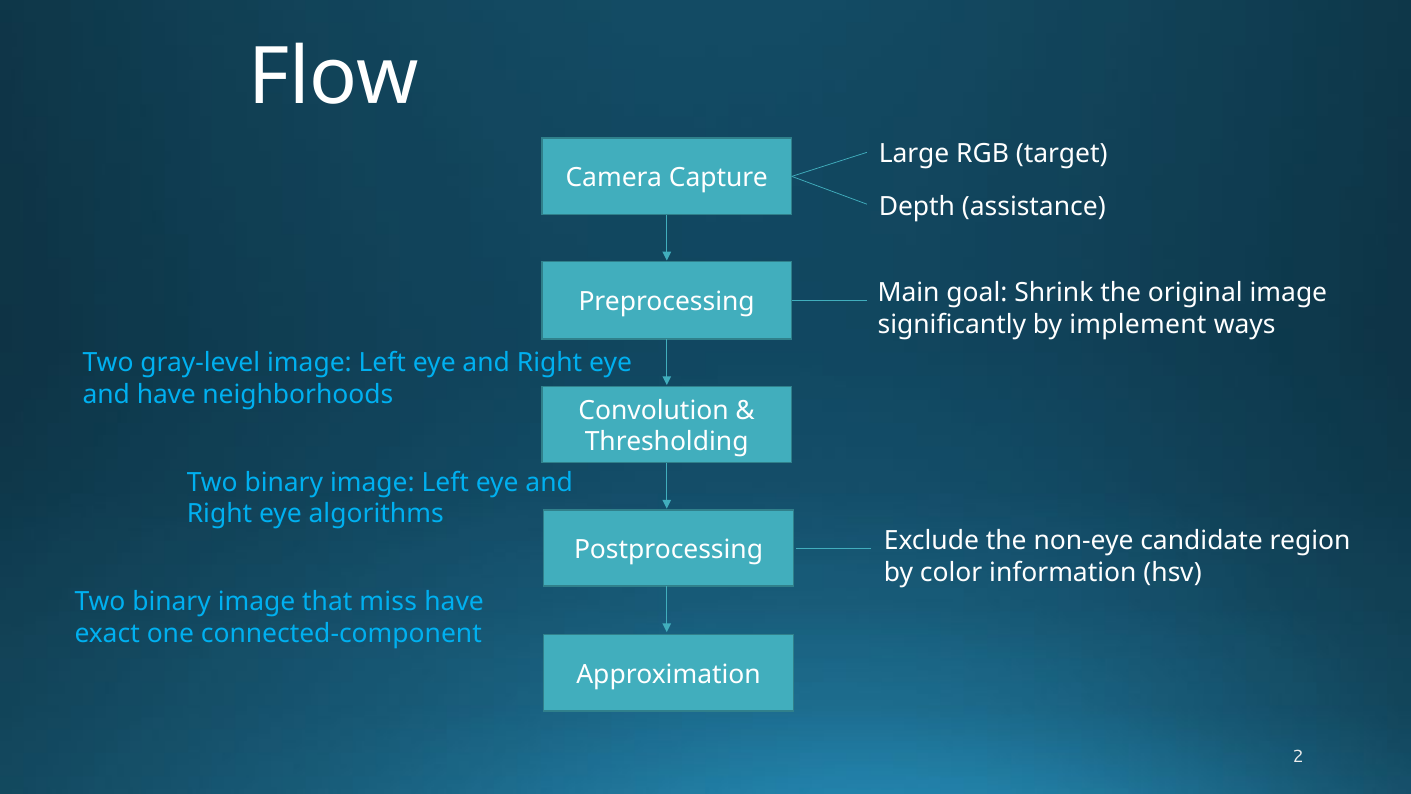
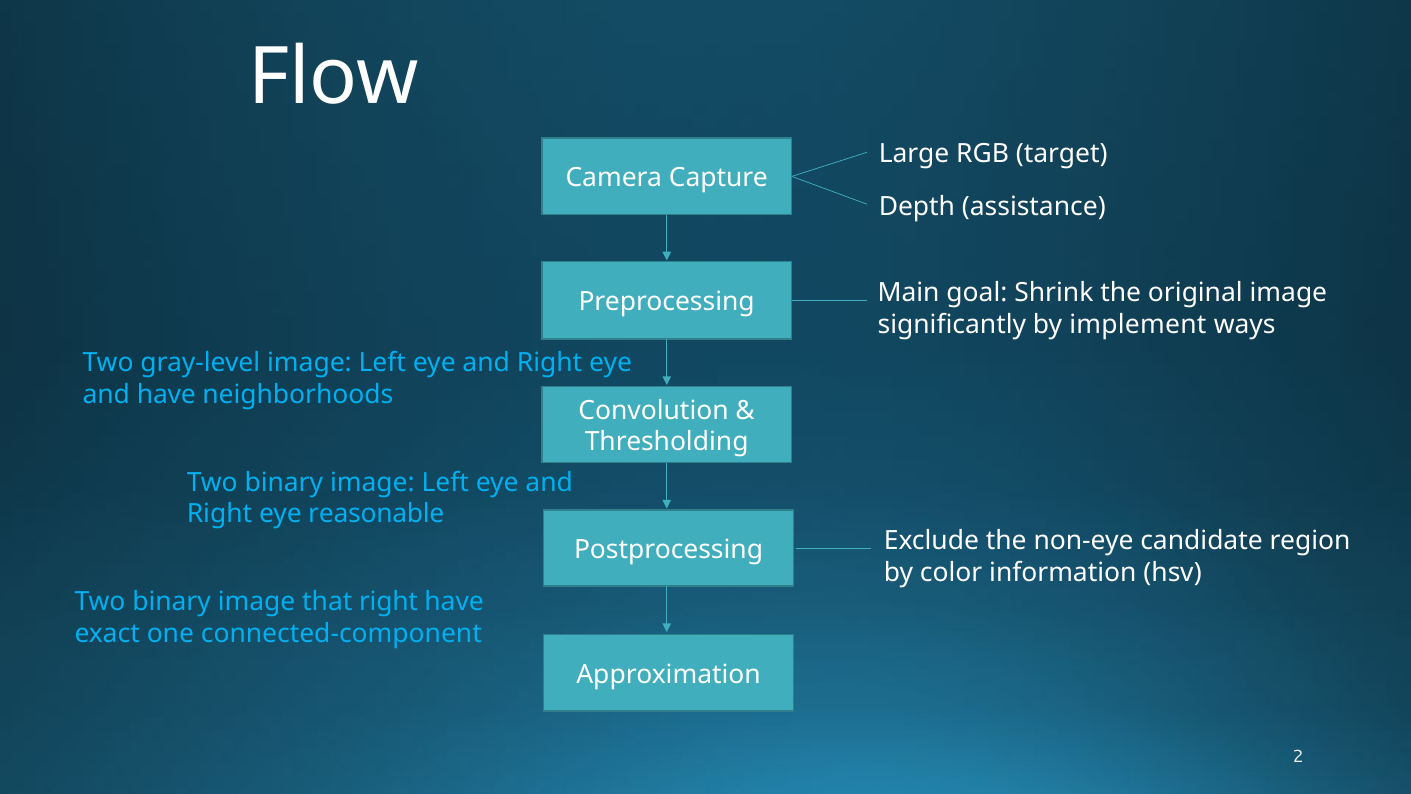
algorithms: algorithms -> reasonable
that miss: miss -> right
